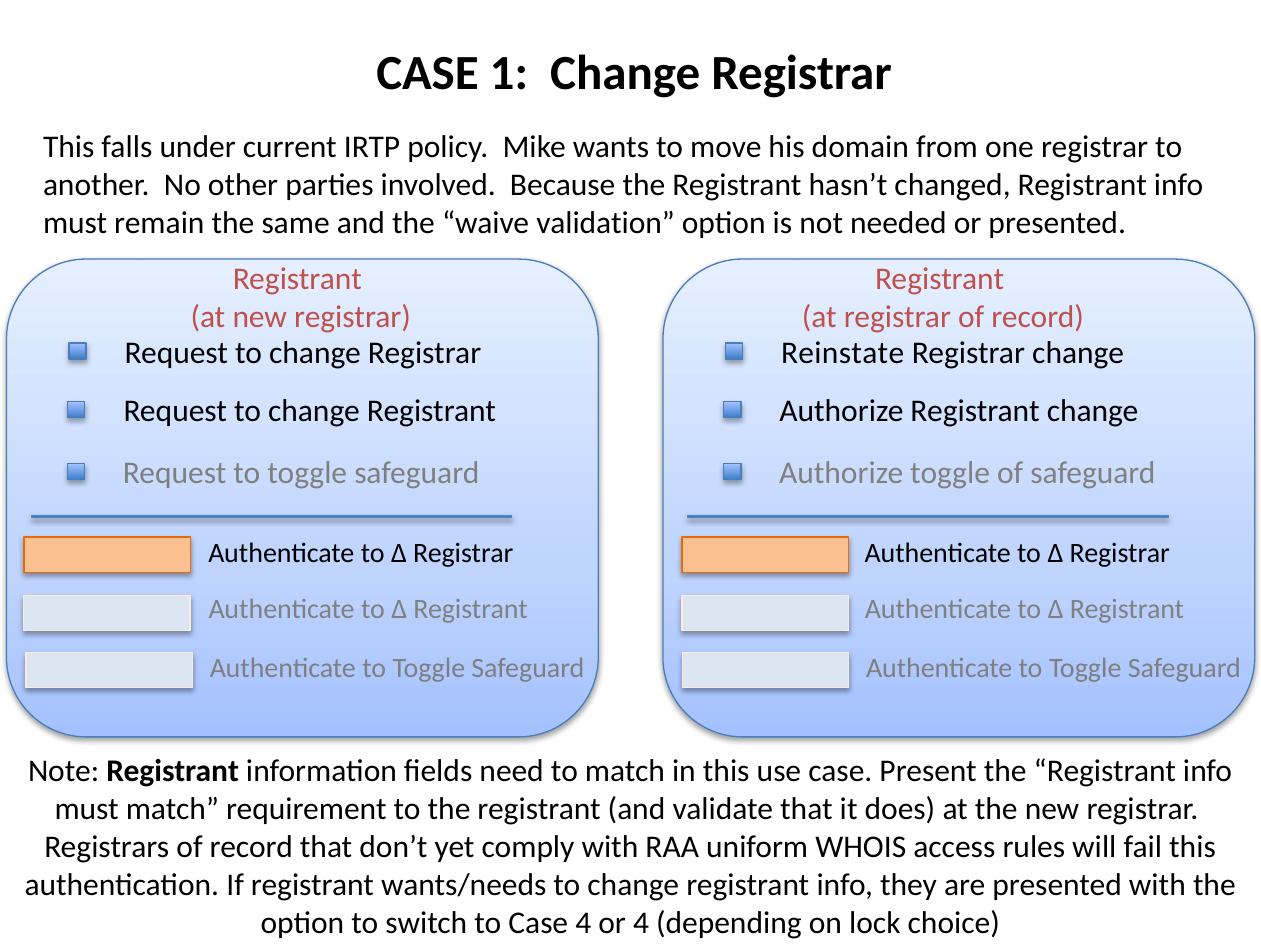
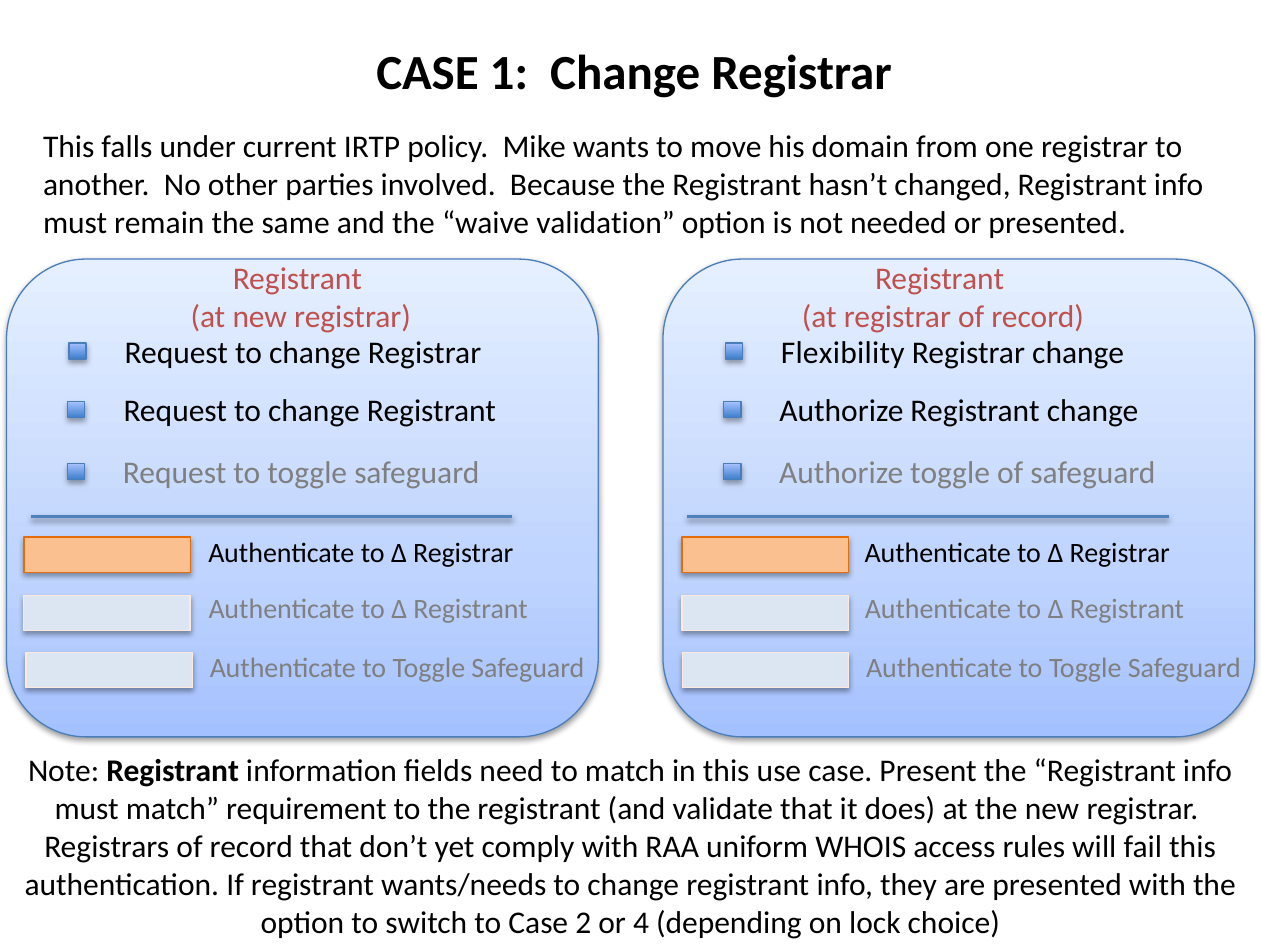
Reinstate: Reinstate -> Flexibility
Case 4: 4 -> 2
